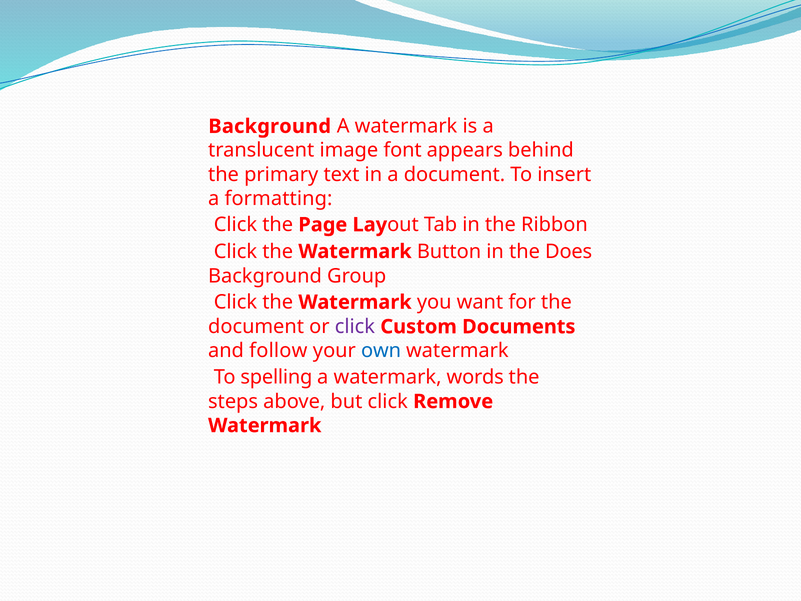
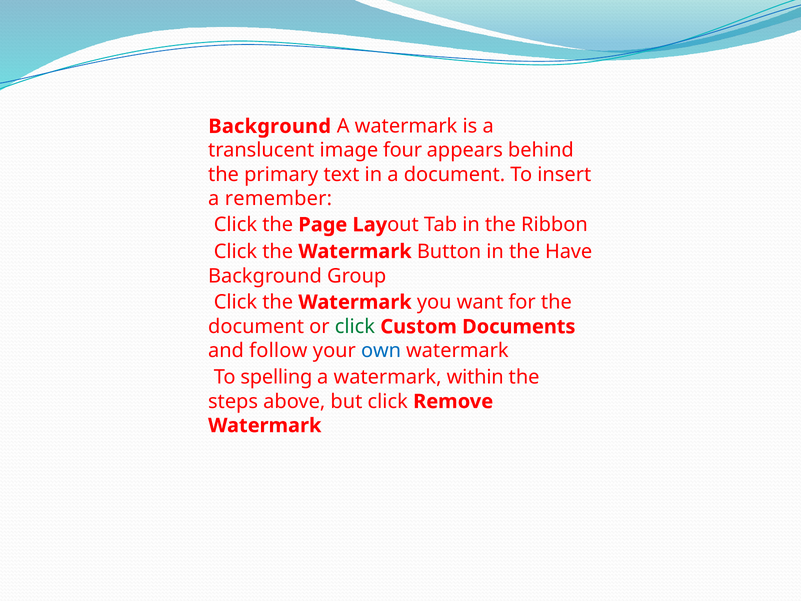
font: font -> four
formatting: formatting -> remember
Does: Does -> Have
click at (355, 327) colour: purple -> green
words: words -> within
